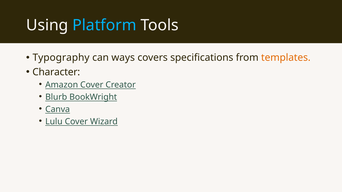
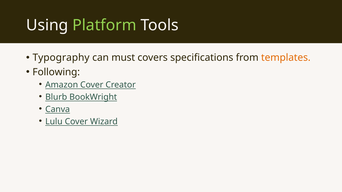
Platform colour: light blue -> light green
ways: ways -> must
Character: Character -> Following
